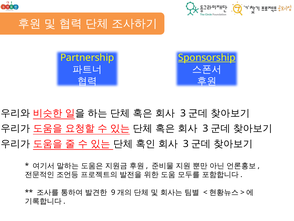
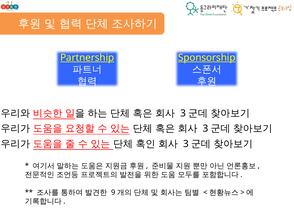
Partnership underline: none -> present
